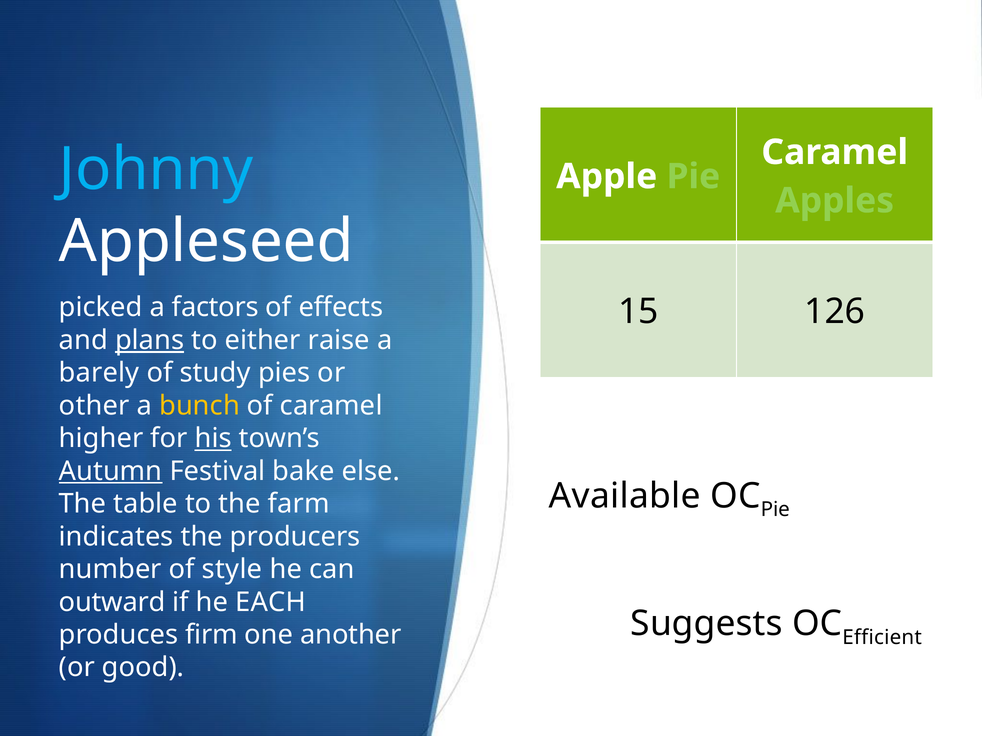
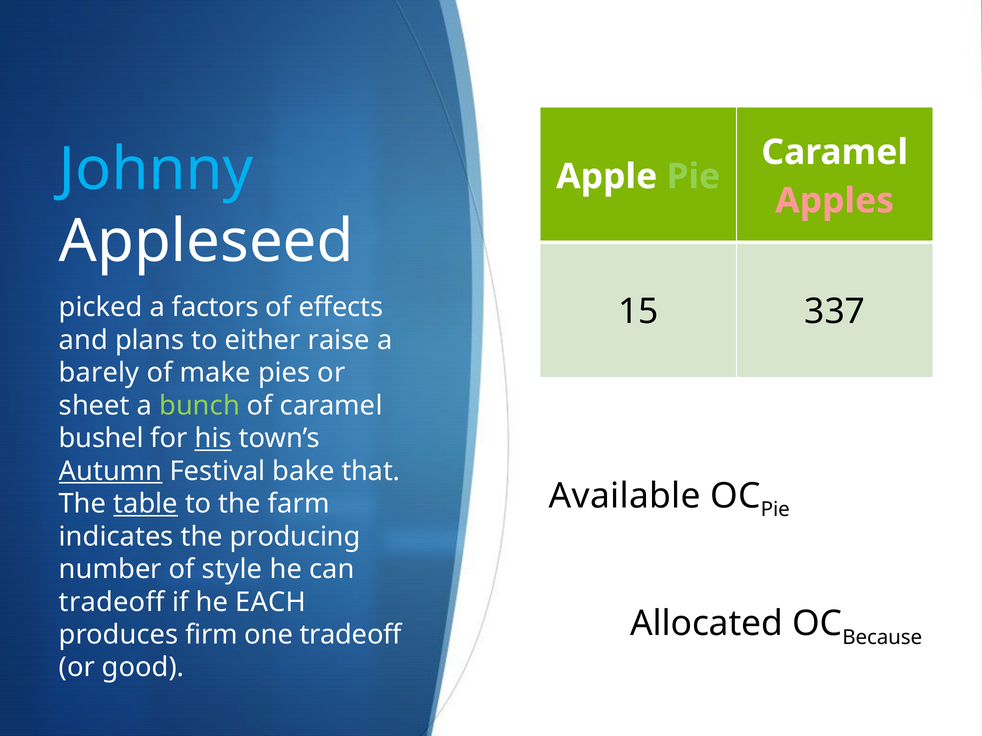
Apples colour: light green -> pink
126: 126 -> 337
plans underline: present -> none
study: study -> make
other: other -> sheet
bunch colour: yellow -> light green
higher: higher -> bushel
else: else -> that
table underline: none -> present
producers: producers -> producing
outward at (112, 602): outward -> tradeoff
Suggests: Suggests -> Allocated
Efficient: Efficient -> Because
one another: another -> tradeoff
